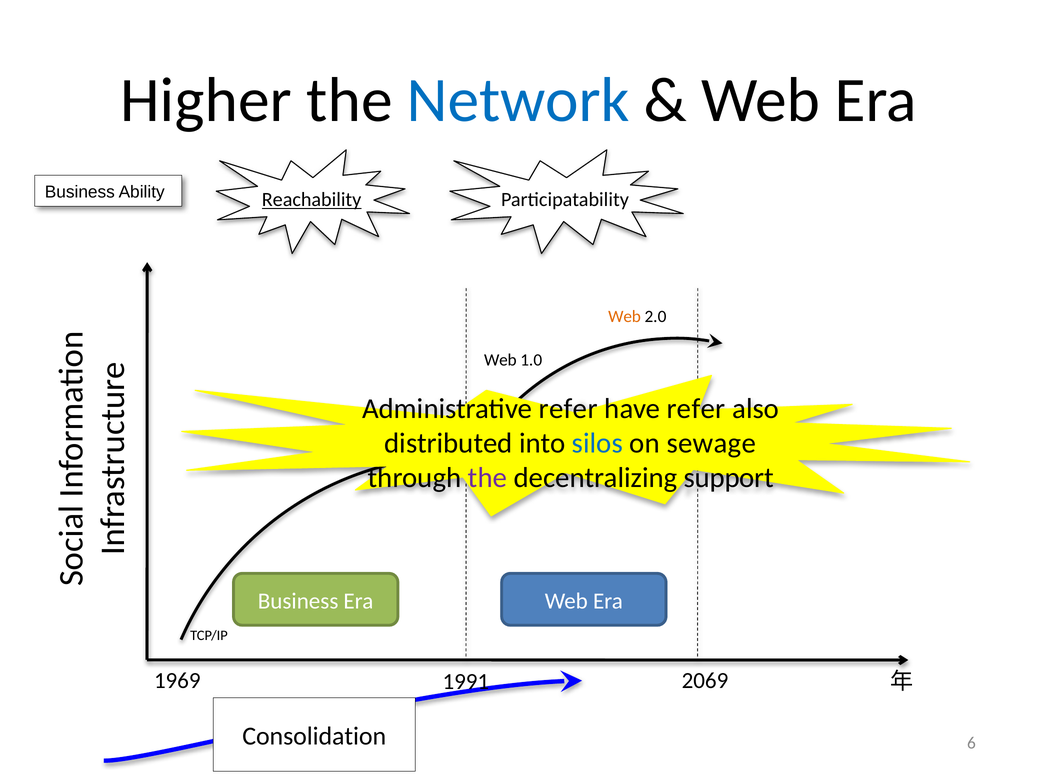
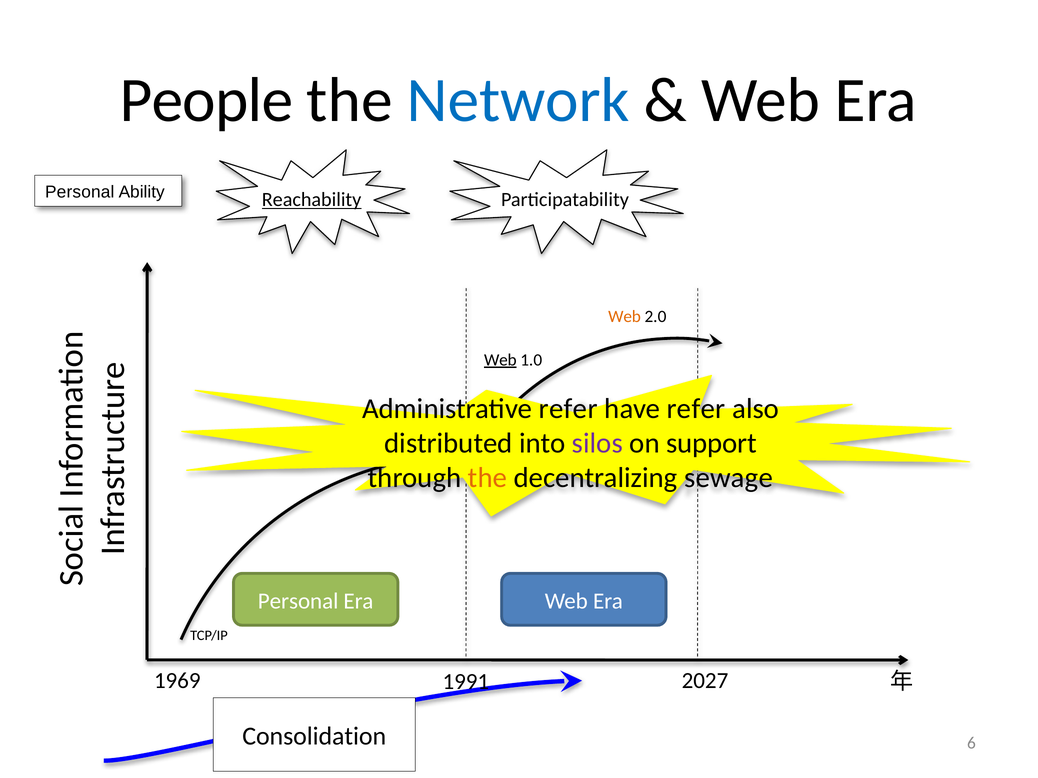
Higher: Higher -> People
Business at (80, 192): Business -> Personal
Web at (500, 360) underline: none -> present
silos colour: blue -> purple
sewage: sewage -> support
the at (487, 478) colour: purple -> orange
support: support -> sewage
Business at (298, 601): Business -> Personal
2069: 2069 -> 2027
